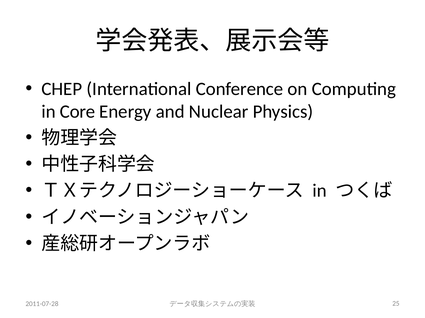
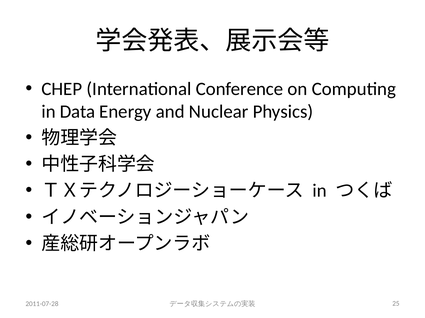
Core: Core -> Data
